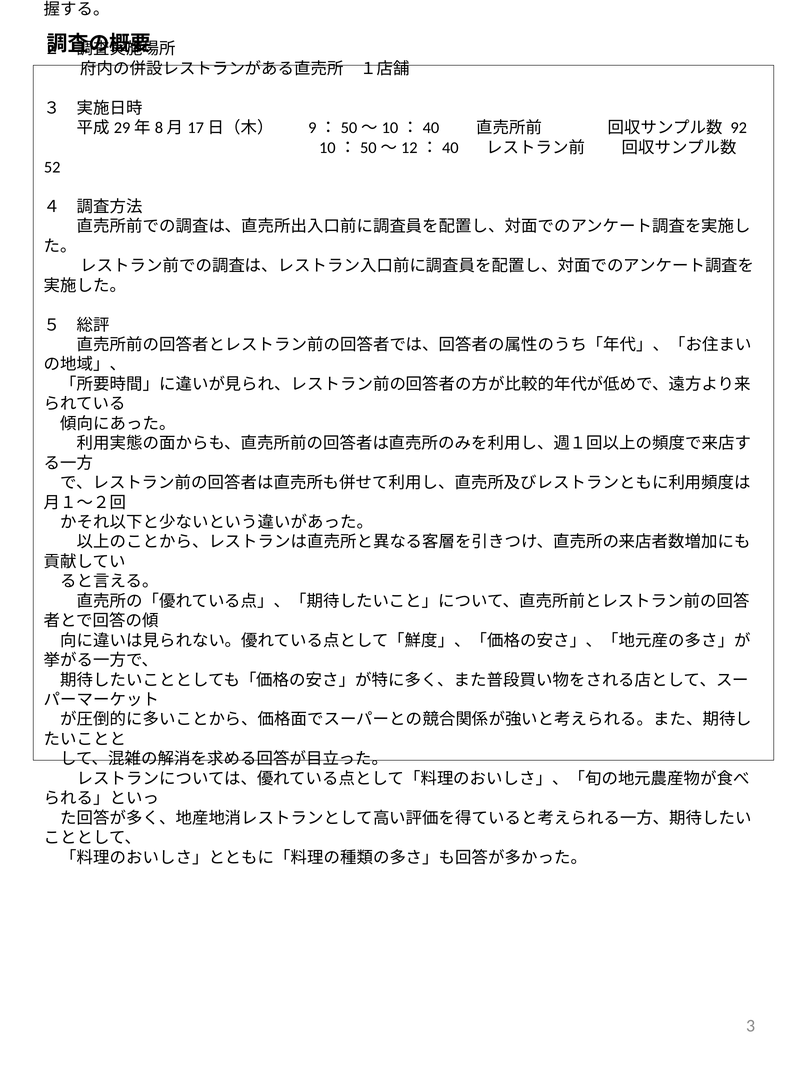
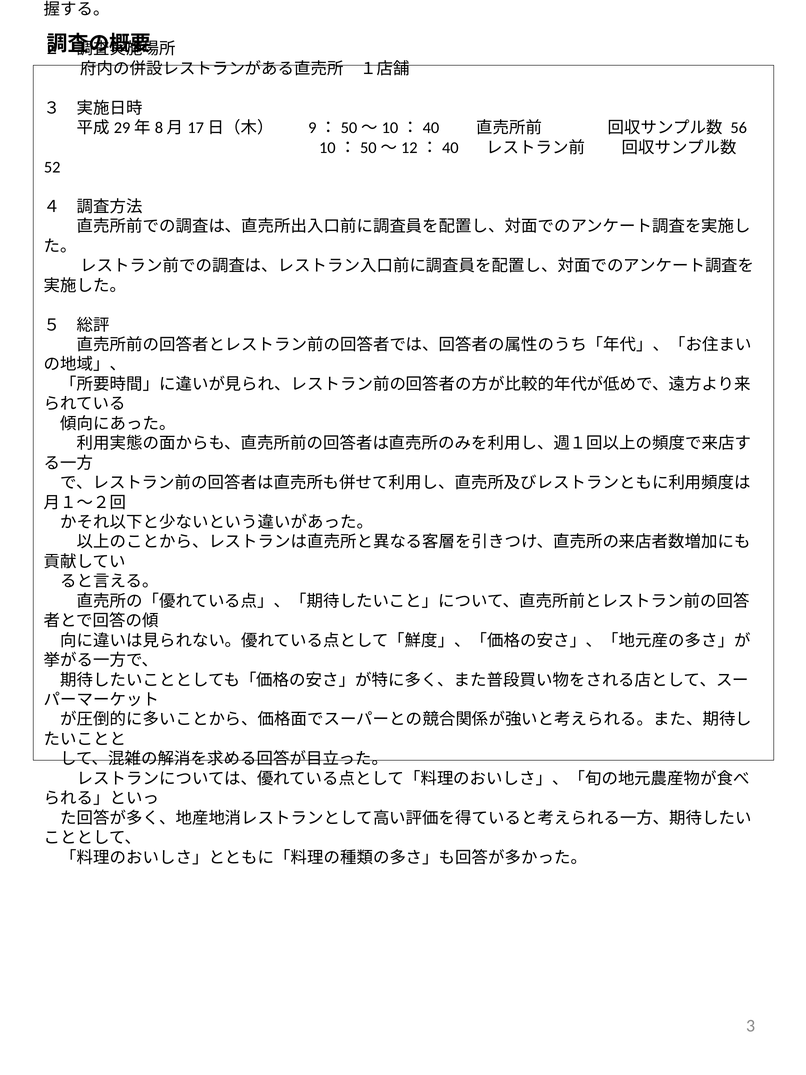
92: 92 -> 56
